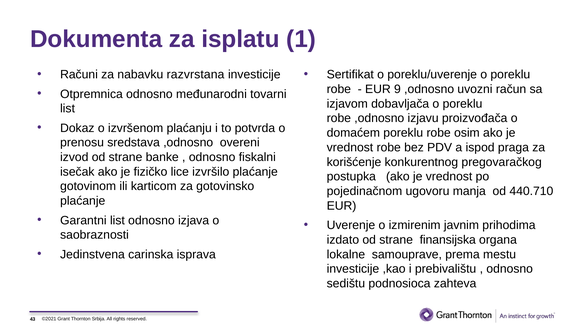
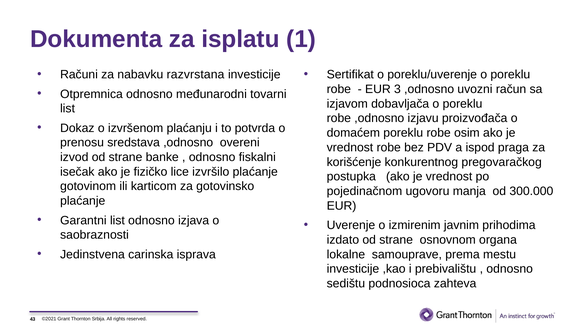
9: 9 -> 3
440.710: 440.710 -> 300.000
finansijska: finansijska -> osnovnom
